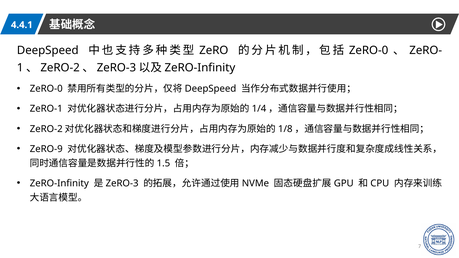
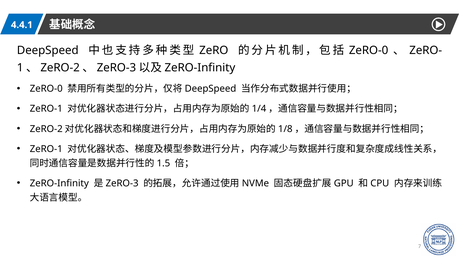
ZeRO-9 at (46, 149): ZeRO-9 -> ZeRO-1
